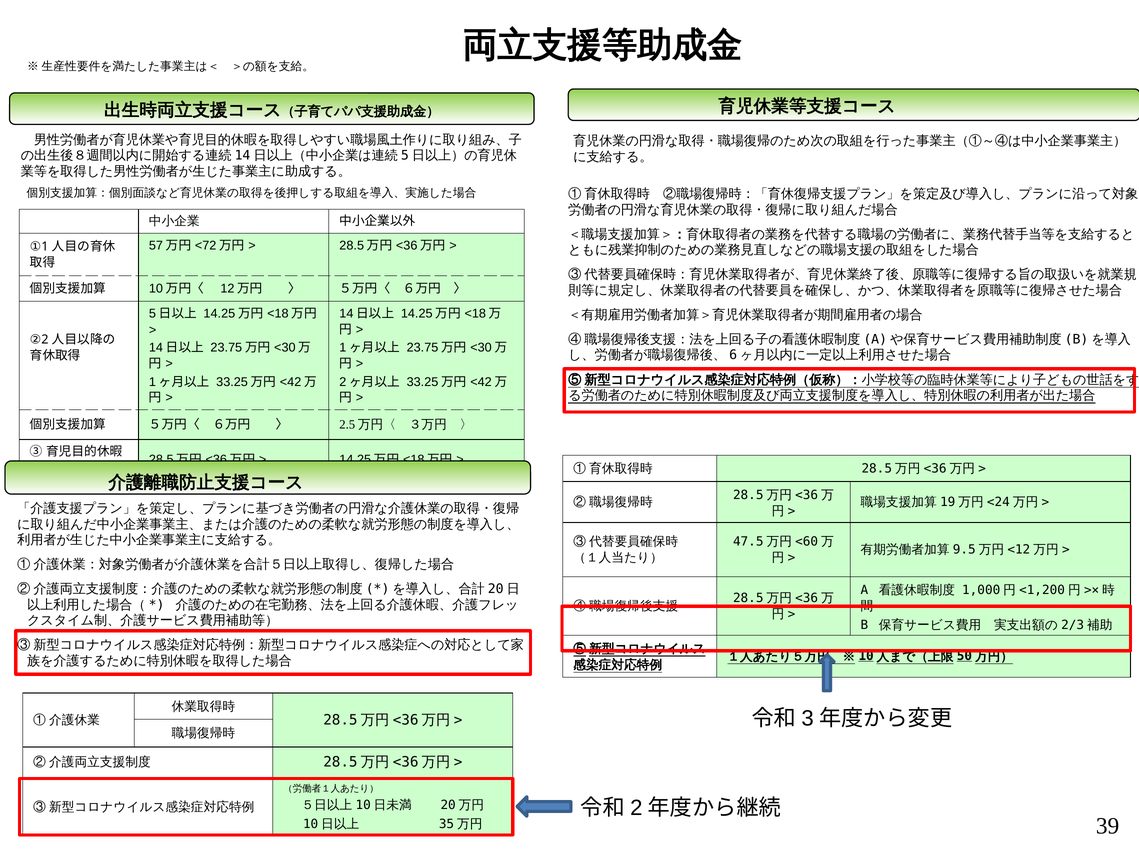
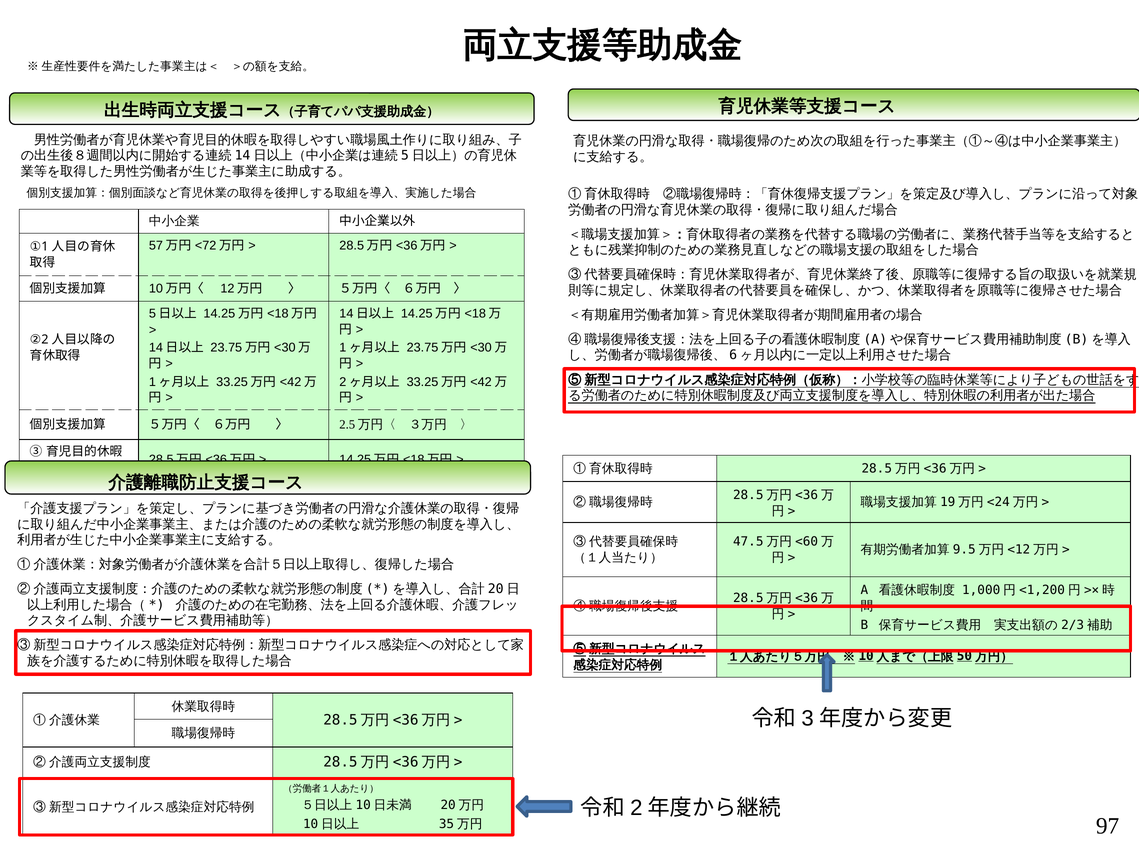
39: 39 -> 97
